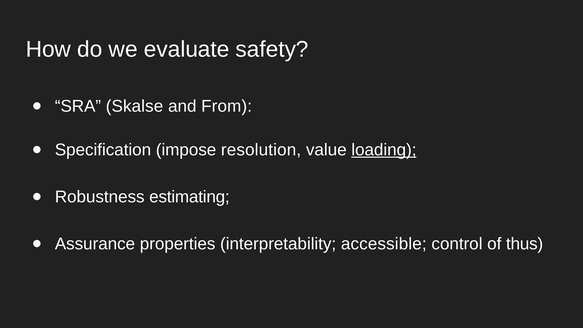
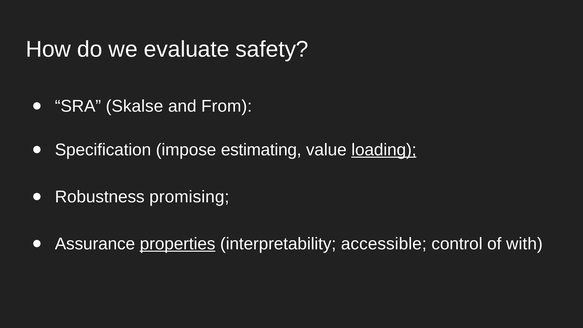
resolution: resolution -> estimating
estimating: estimating -> promising
properties underline: none -> present
thus: thus -> with
